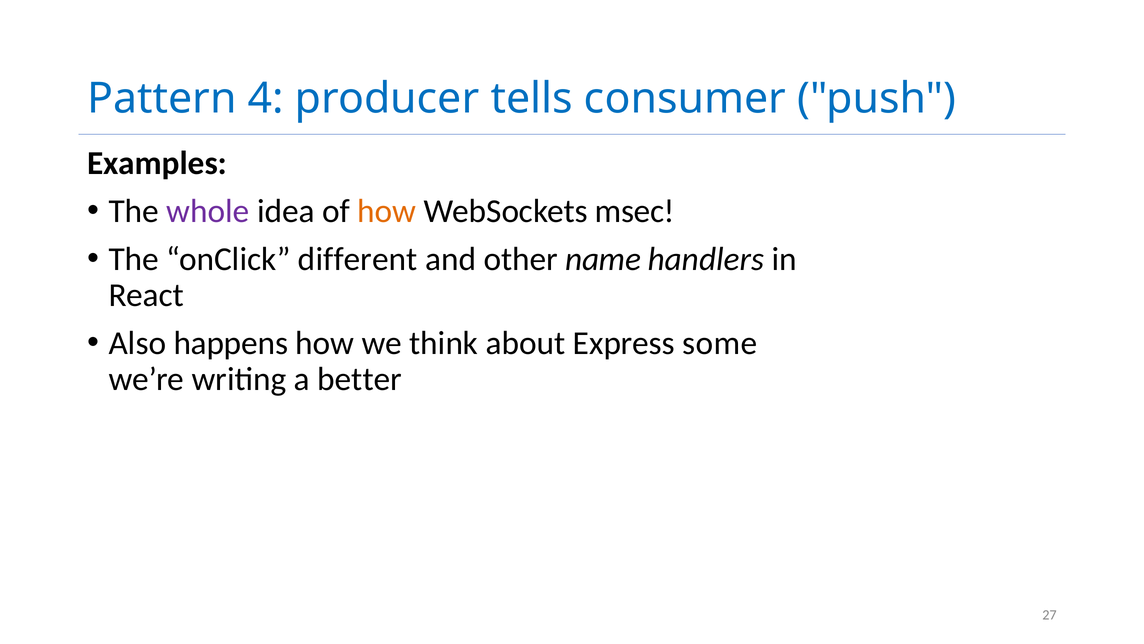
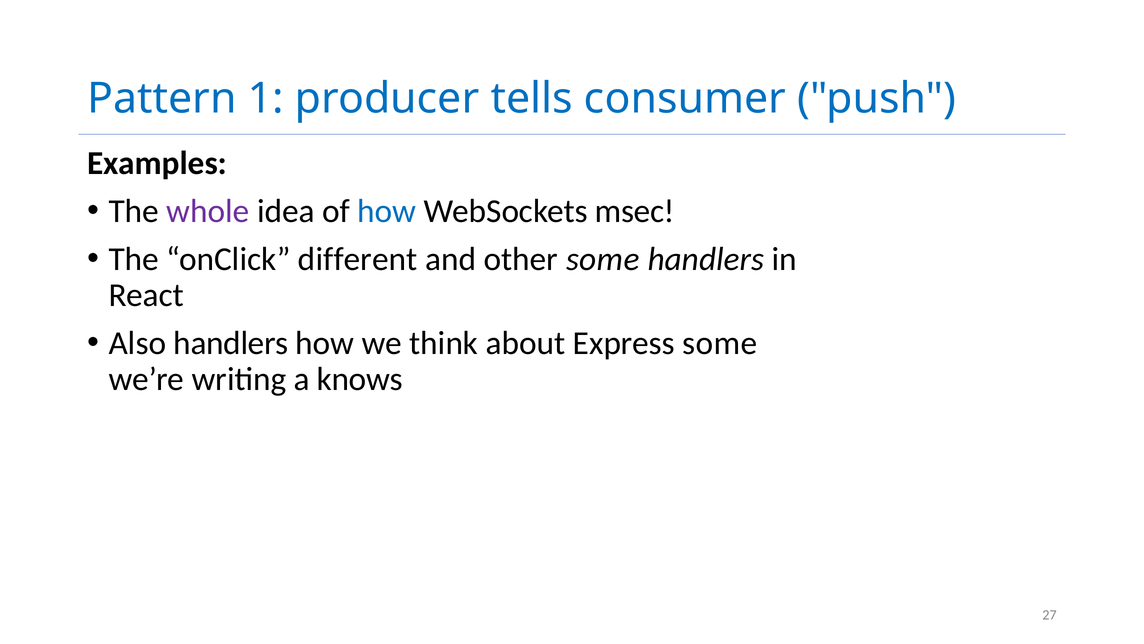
4: 4 -> 1
how at (387, 211) colour: orange -> blue
other name: name -> some
Also happens: happens -> handlers
better: better -> knows
